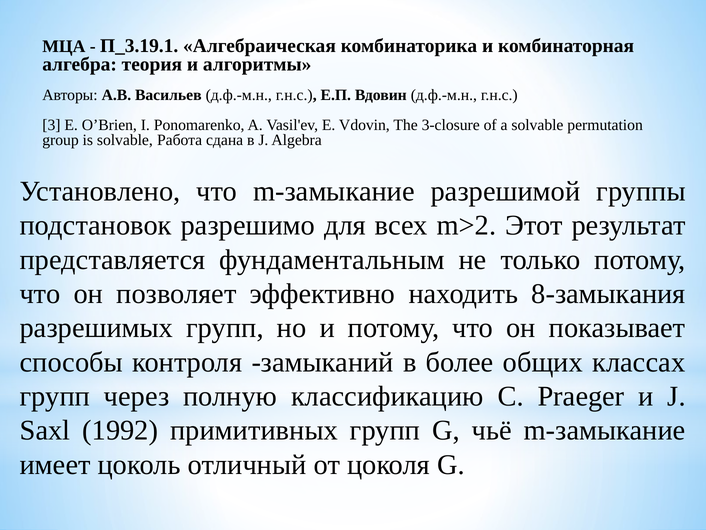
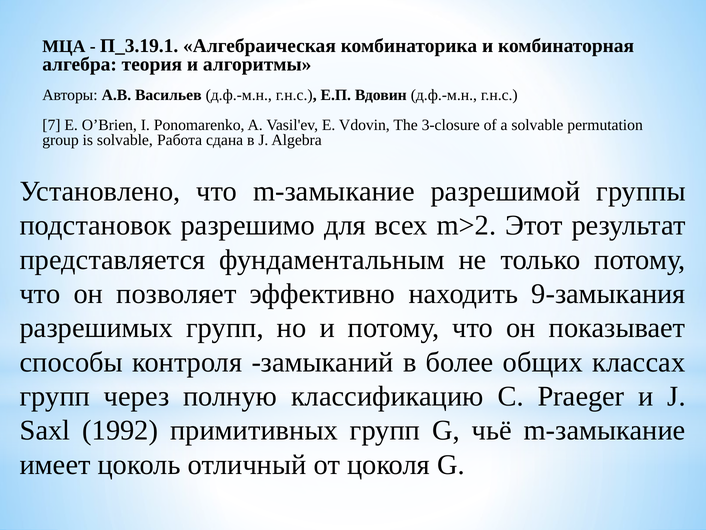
3: 3 -> 7
8-замыкания: 8-замыкания -> 9-замыкания
